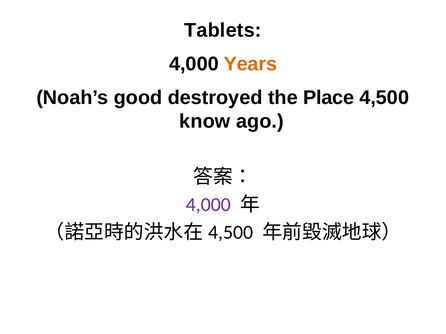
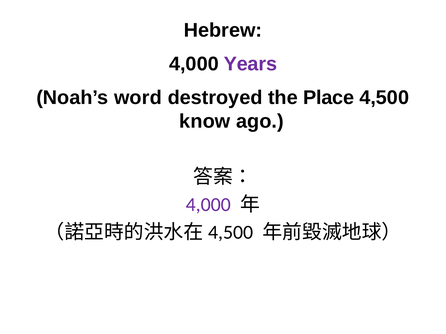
Tablets: Tablets -> Hebrew
Years colour: orange -> purple
good: good -> word
